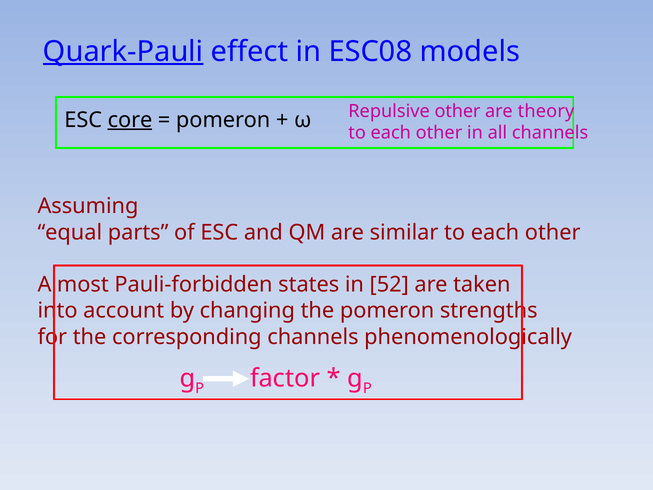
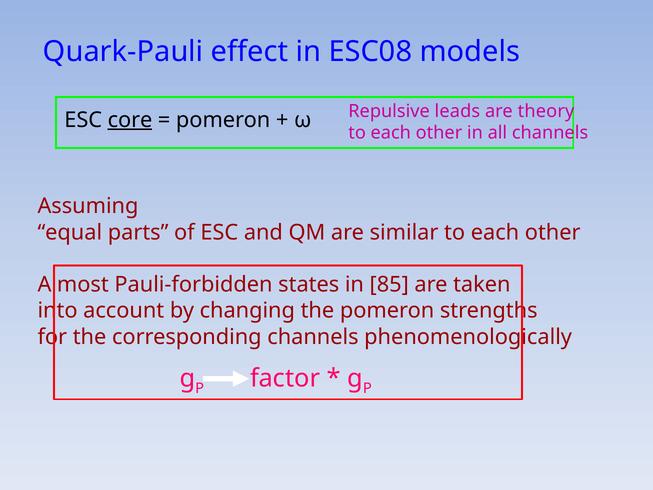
Quark-Pauli underline: present -> none
Repulsive other: other -> leads
52: 52 -> 85
